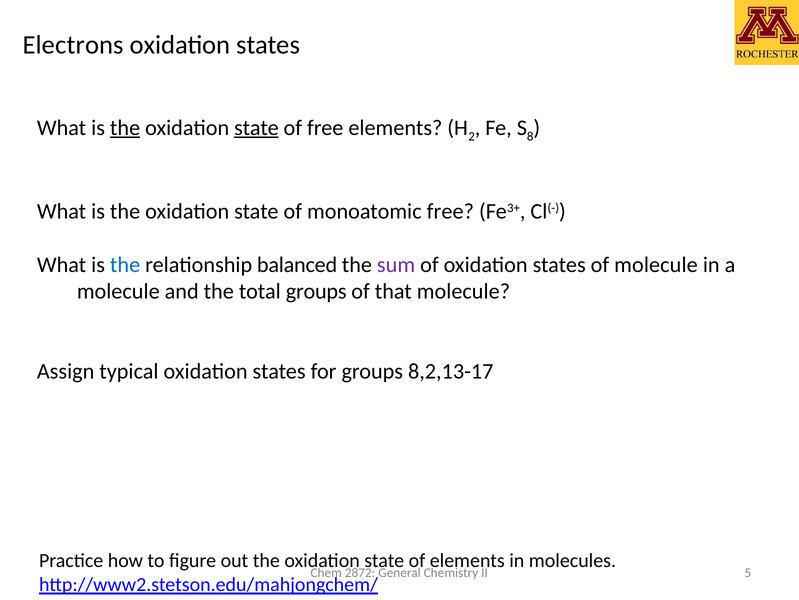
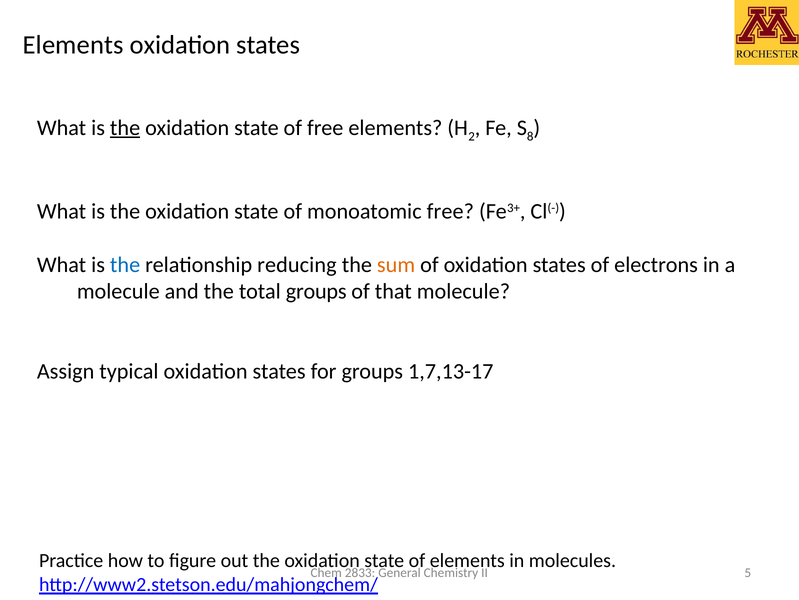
Electrons at (73, 45): Electrons -> Elements
state at (256, 128) underline: present -> none
balanced: balanced -> reducing
sum colour: purple -> orange
of molecule: molecule -> electrons
8,2,13-17: 8,2,13-17 -> 1,7,13-17
2872: 2872 -> 2833
